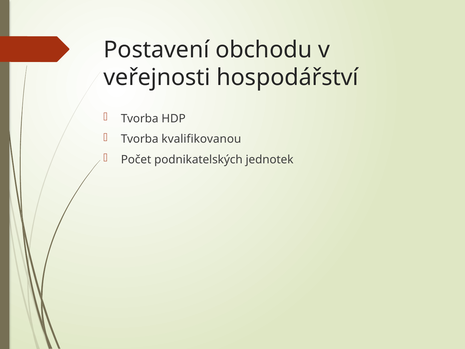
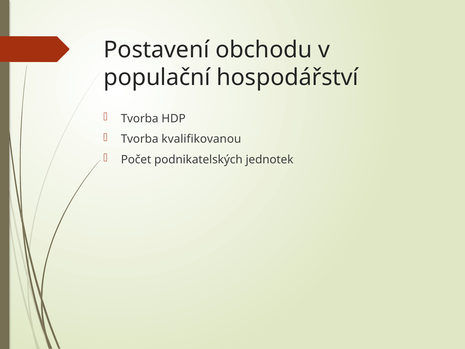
veřejnosti: veřejnosti -> populační
